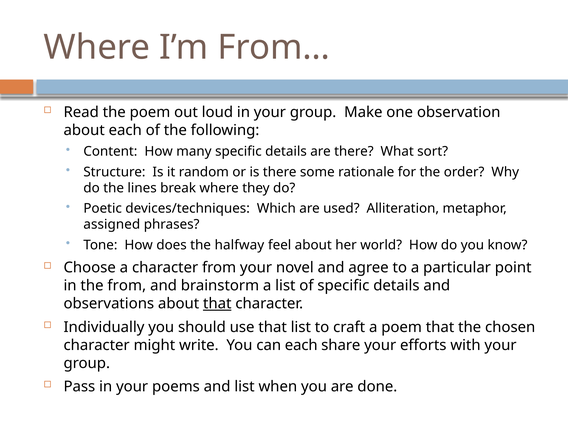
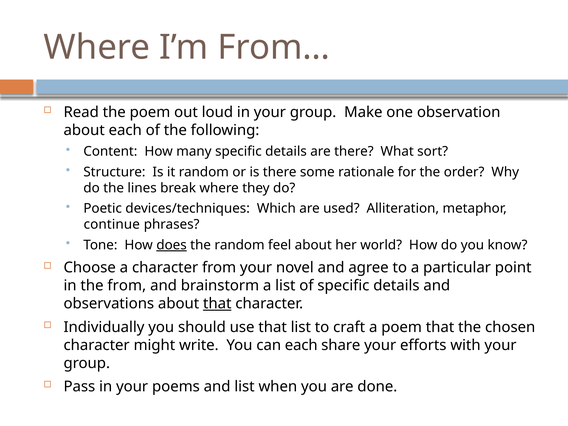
assigned: assigned -> continue
does underline: none -> present
the halfway: halfway -> random
